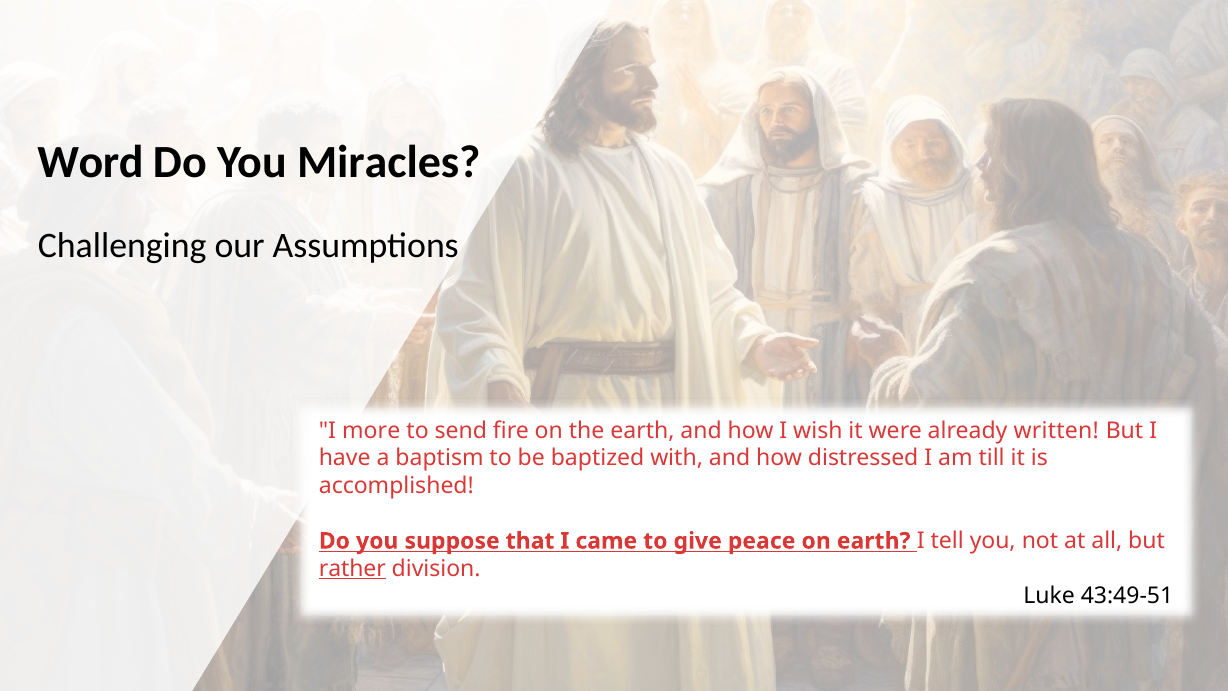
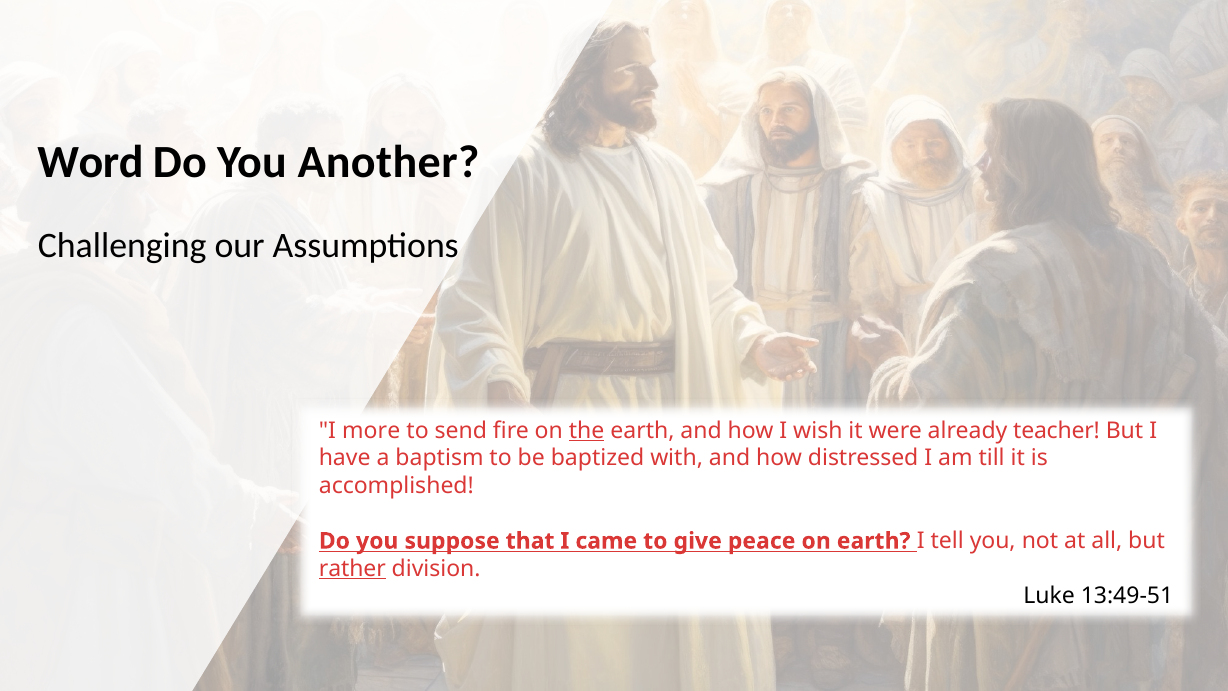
Miracles: Miracles -> Another
the underline: none -> present
written: written -> teacher
43:49-51: 43:49-51 -> 13:49-51
